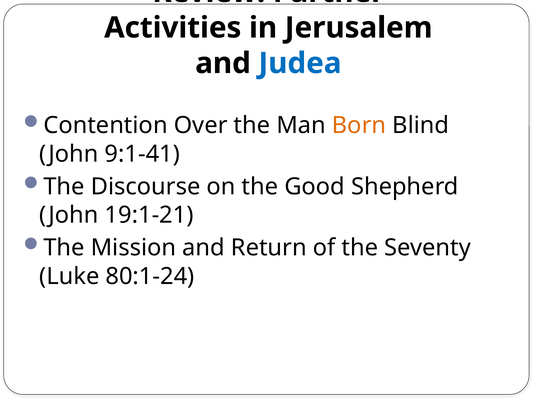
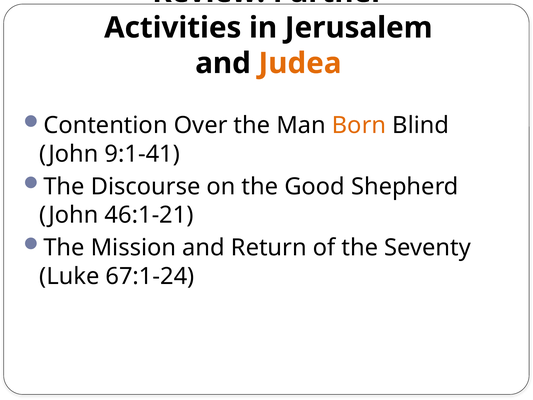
Judea colour: blue -> orange
19:1-21: 19:1-21 -> 46:1-21
80:1-24: 80:1-24 -> 67:1-24
